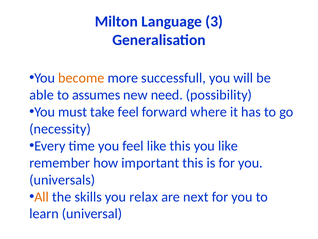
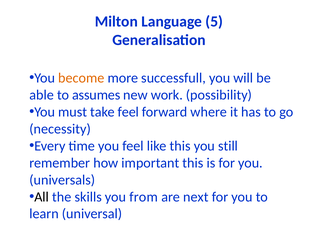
3: 3 -> 5
need: need -> work
you like: like -> still
All colour: orange -> black
relax: relax -> from
